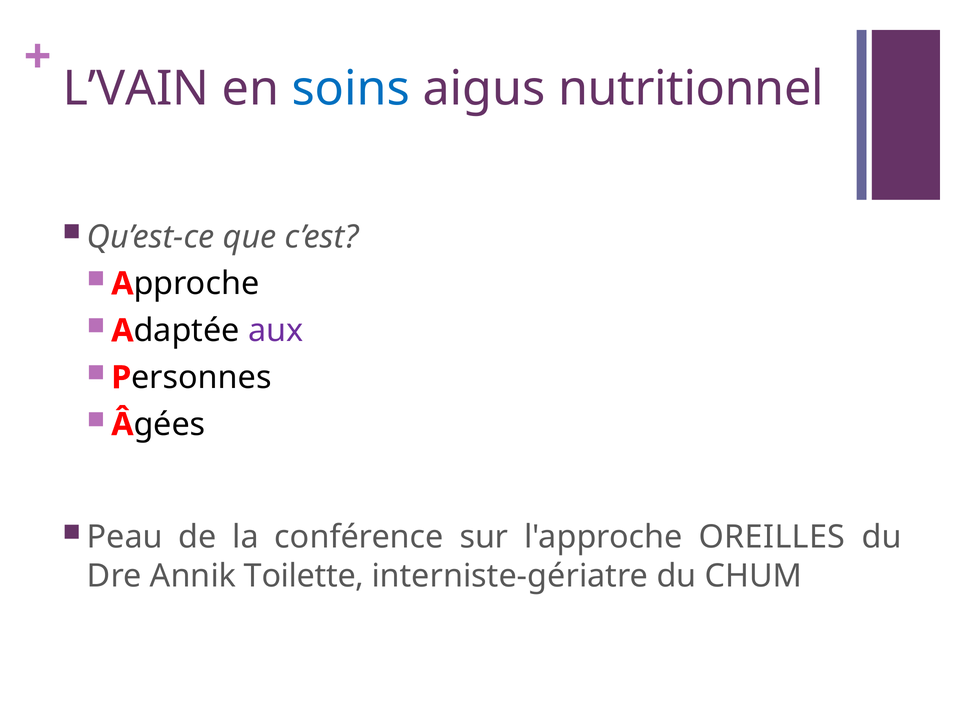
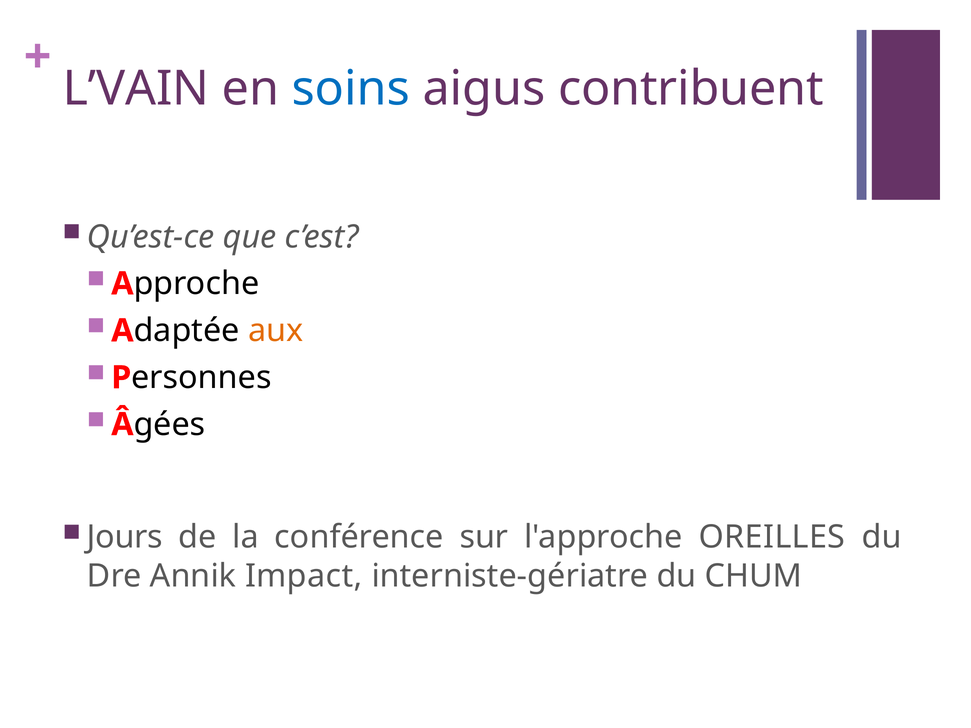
nutritionnel: nutritionnel -> contribuent
aux colour: purple -> orange
Peau: Peau -> Jours
Toilette: Toilette -> Impact
